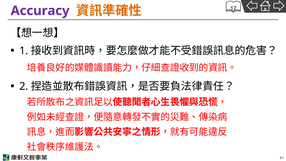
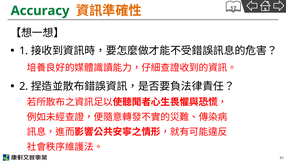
Accuracy colour: purple -> green
